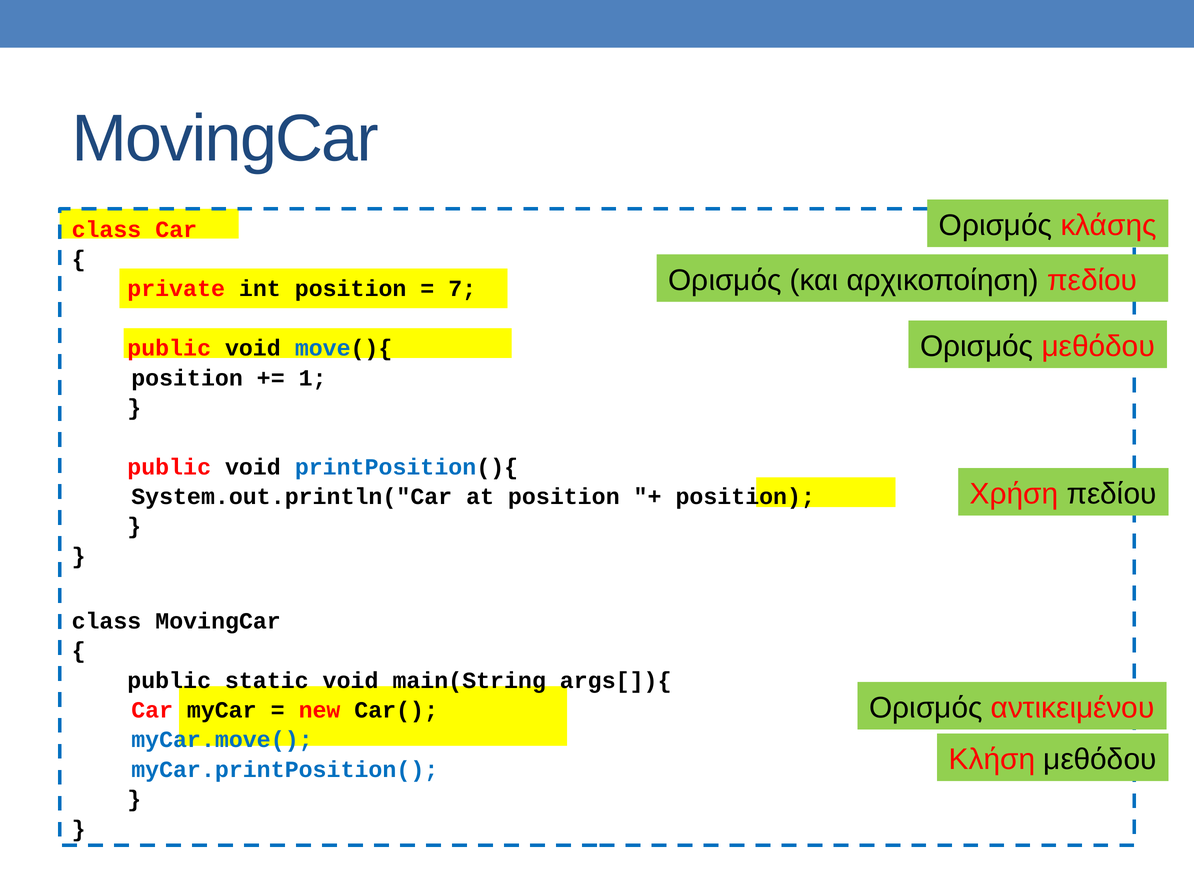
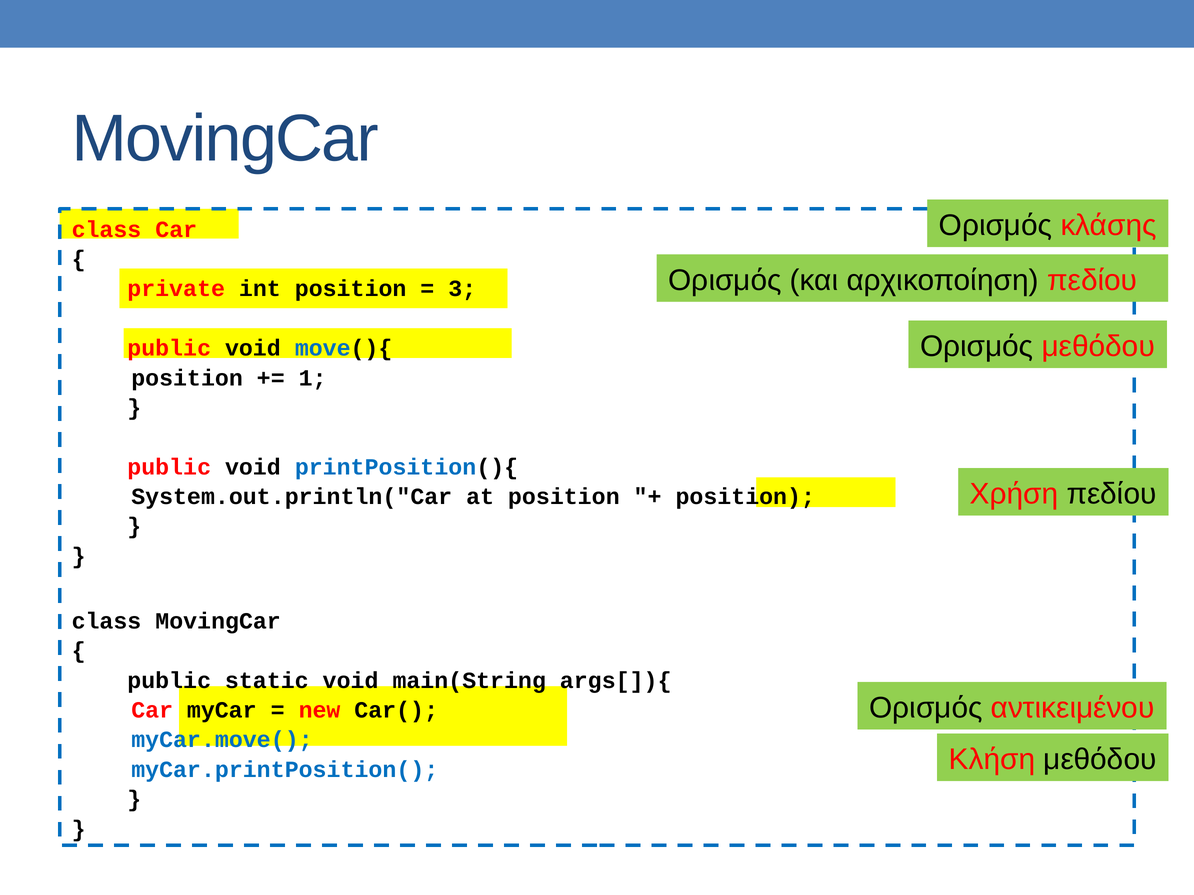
7: 7 -> 3
